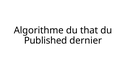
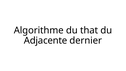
Published: Published -> Adjacente
